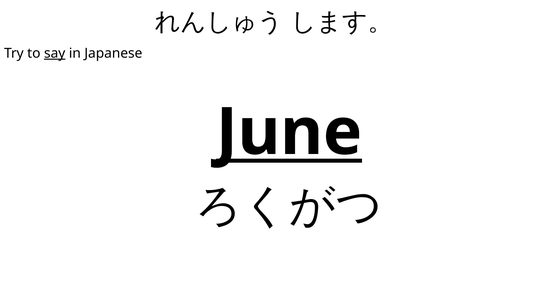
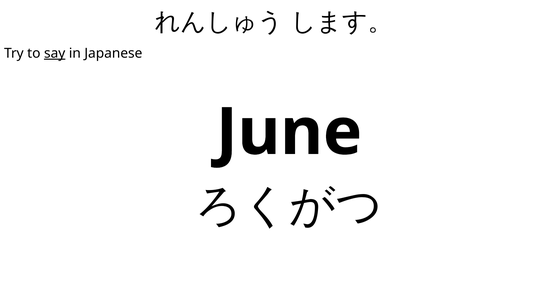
June underline: present -> none
